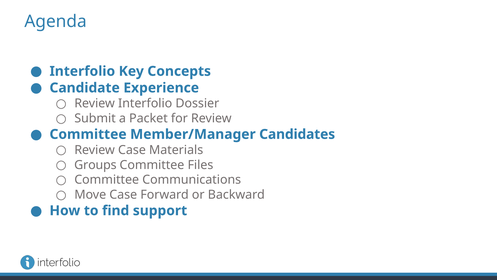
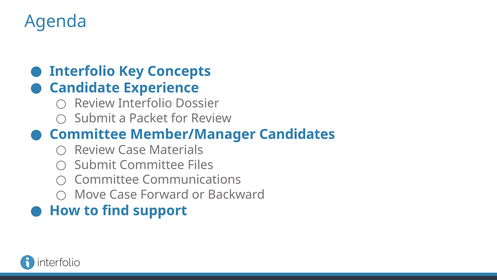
Groups at (95, 165): Groups -> Submit
